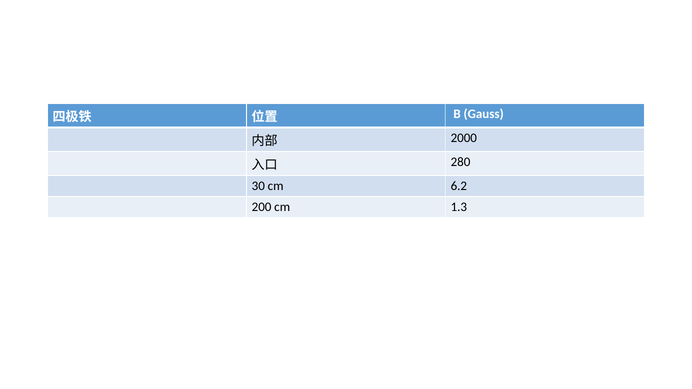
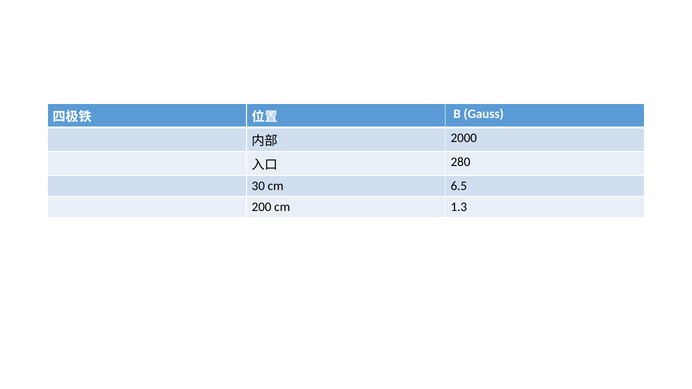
6.2: 6.2 -> 6.5
